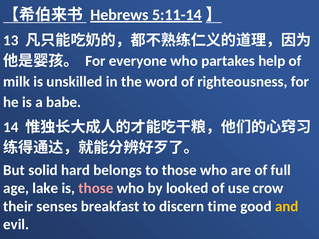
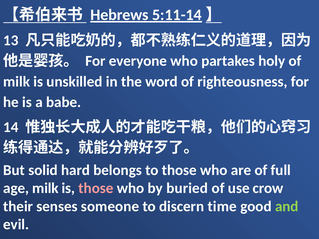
help: help -> holy
age lake: lake -> milk
looked: looked -> buried
breakfast: breakfast -> someone
and colour: yellow -> light green
